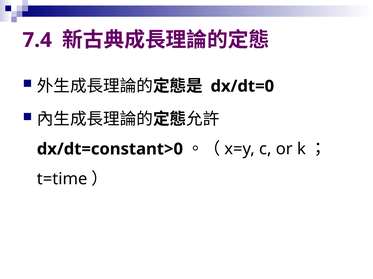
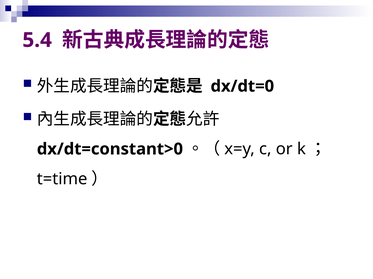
7.4: 7.4 -> 5.4
